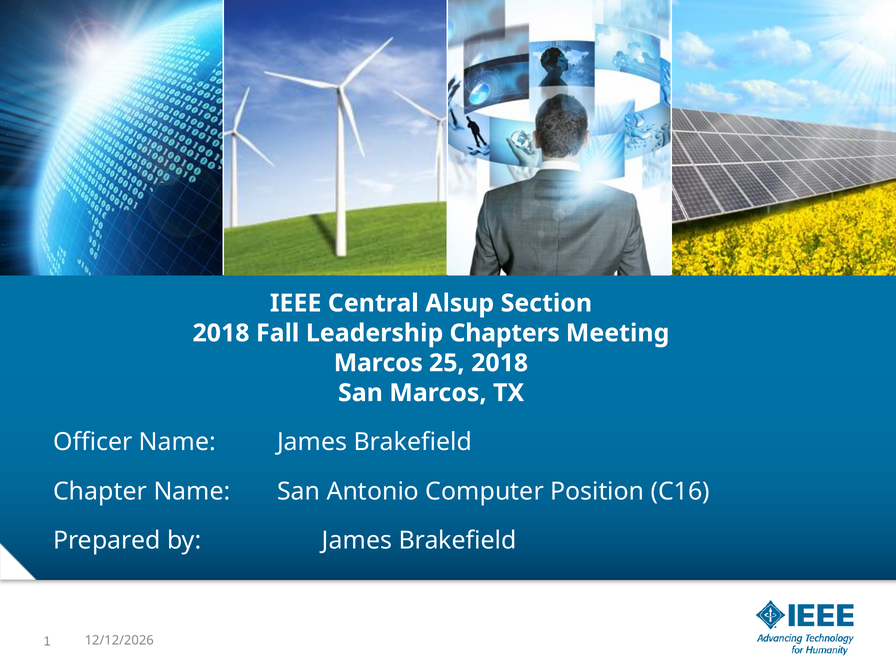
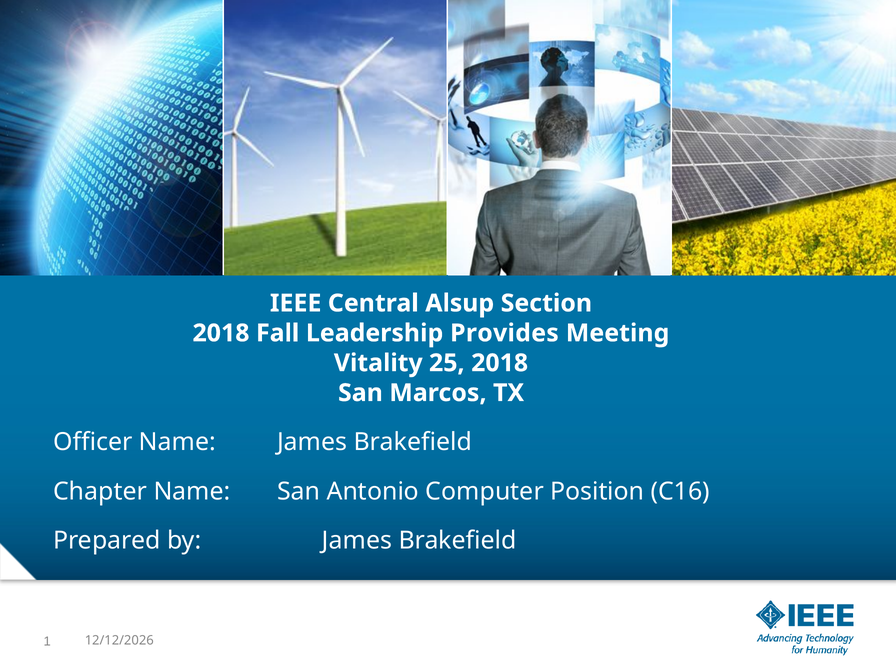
Chapters: Chapters -> Provides
Marcos at (378, 363): Marcos -> Vitality
